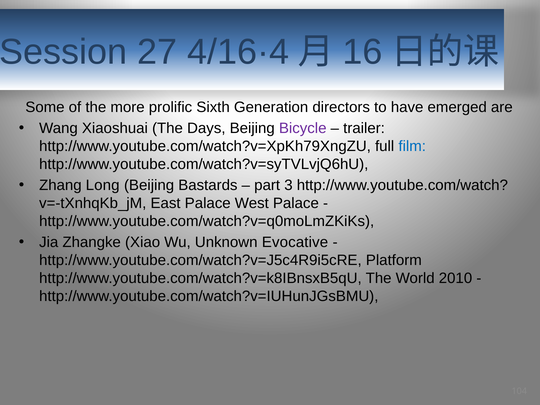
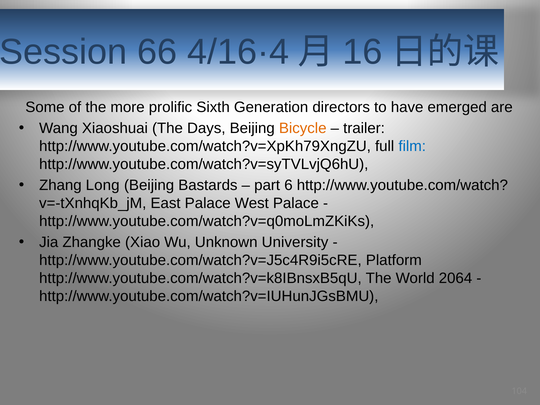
27: 27 -> 66
Bicycle colour: purple -> orange
3: 3 -> 6
Evocative: Evocative -> University
2010: 2010 -> 2064
